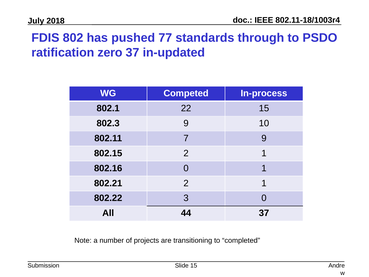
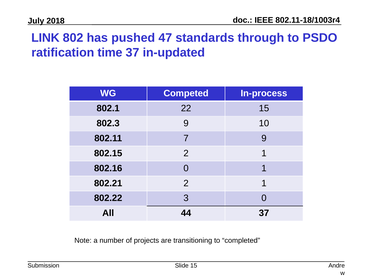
FDIS: FDIS -> LINK
77: 77 -> 47
zero: zero -> time
